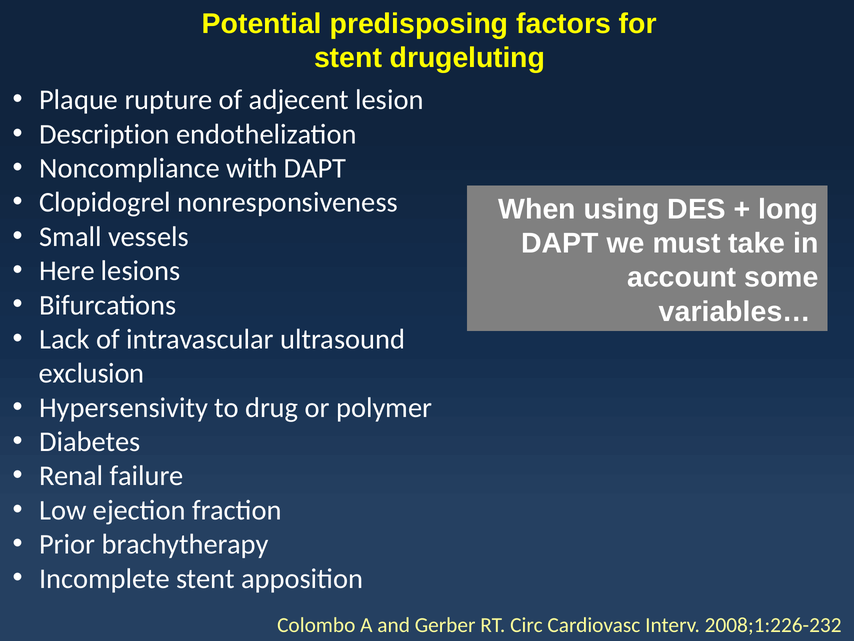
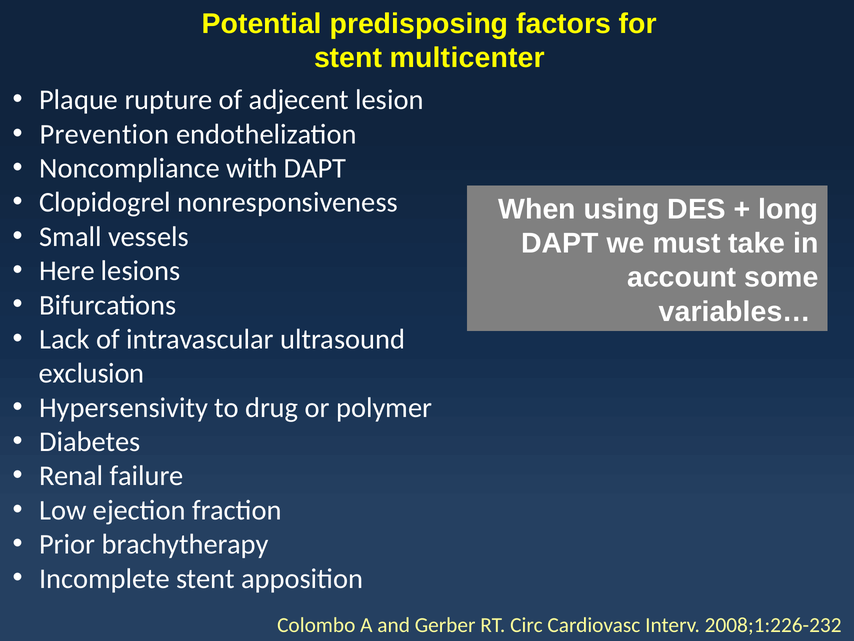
drugeluting: drugeluting -> multicenter
Description: Description -> Prevention
